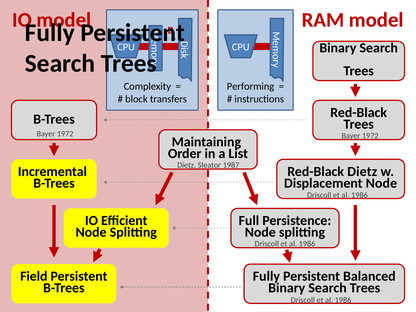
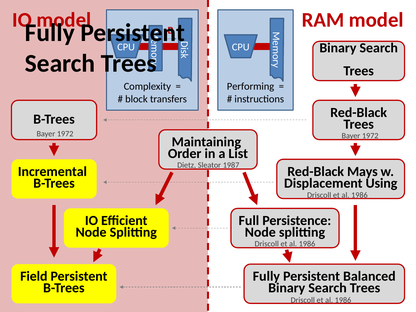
Red-Black Dietz: Dietz -> Mays
Displacement Node: Node -> Using
